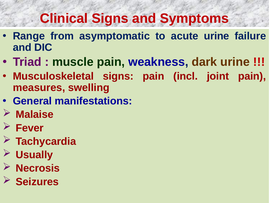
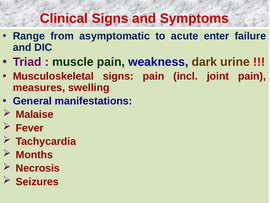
acute urine: urine -> enter
Usually: Usually -> Months
